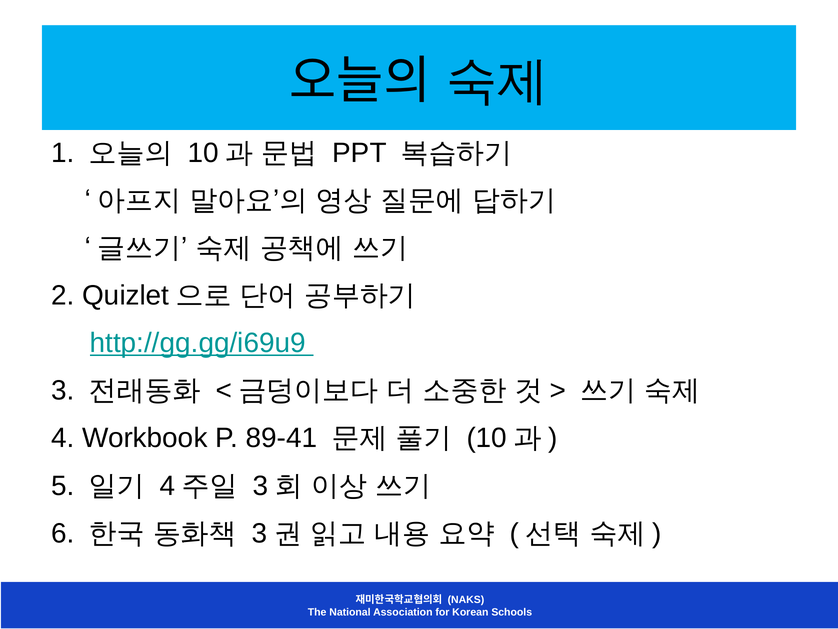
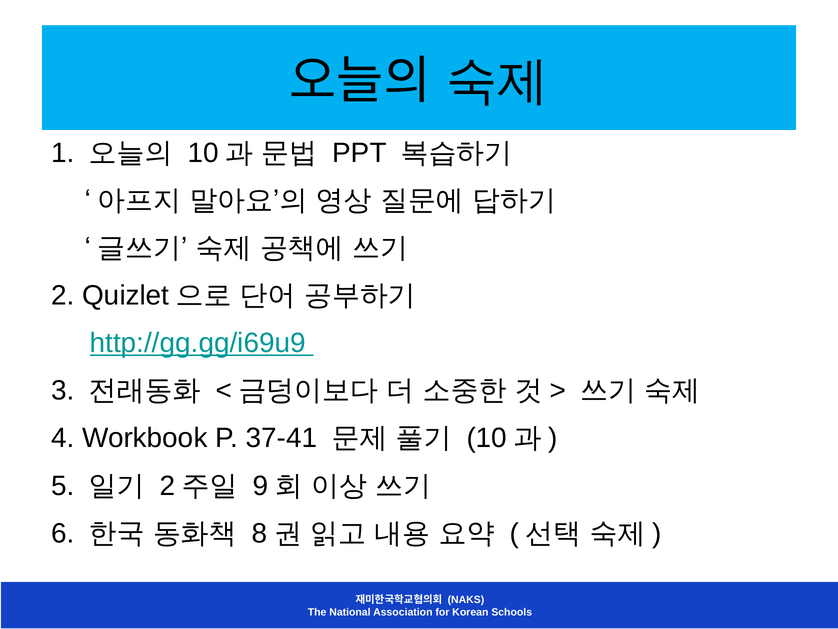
89-41: 89-41 -> 37-41
4 at (168, 485): 4 -> 2
3 at (261, 485): 3 -> 9
3 at (260, 533): 3 -> 8
